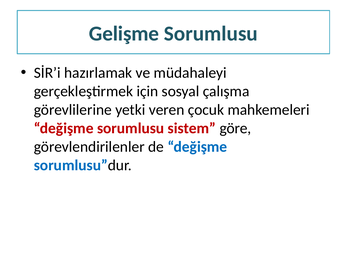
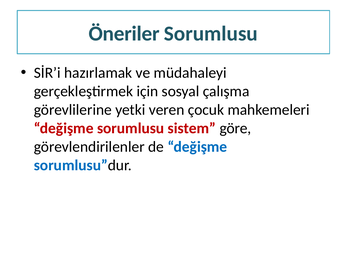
Gelişme: Gelişme -> Öneriler
